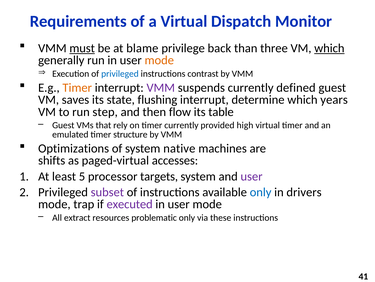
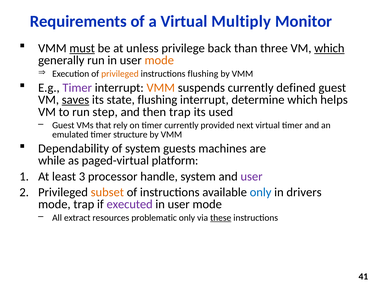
Dispatch: Dispatch -> Multiply
blame: blame -> unless
privileged at (120, 73) colour: blue -> orange
instructions contrast: contrast -> flushing
Timer at (77, 88) colour: orange -> purple
VMM at (161, 88) colour: purple -> orange
saves underline: none -> present
years: years -> helps
then flow: flow -> trap
table: table -> used
high: high -> next
Optimizations: Optimizations -> Dependability
native: native -> guests
shifts: shifts -> while
accesses: accesses -> platform
5: 5 -> 3
targets: targets -> handle
subset colour: purple -> orange
these underline: none -> present
